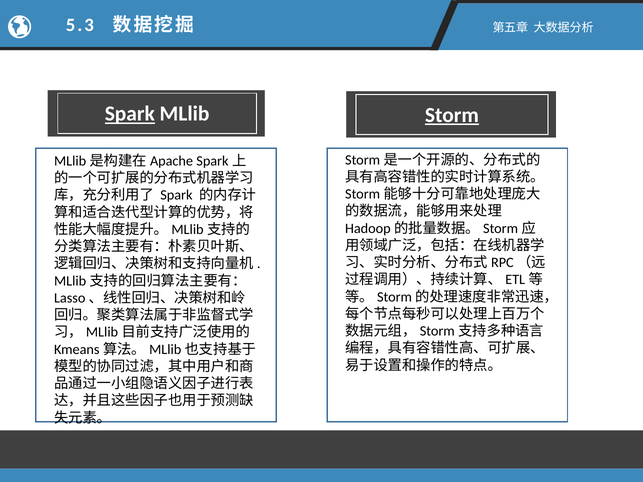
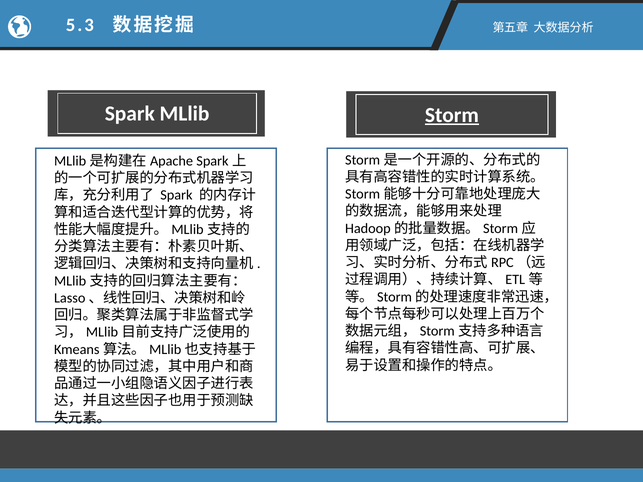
Spark at (130, 114) underline: present -> none
